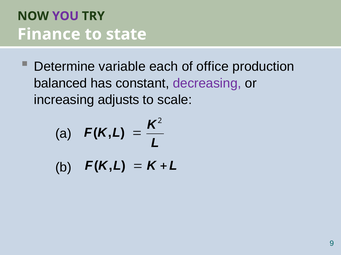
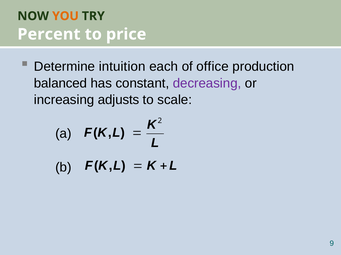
YOU colour: purple -> orange
Finance: Finance -> Percent
state: state -> price
variable: variable -> intuition
